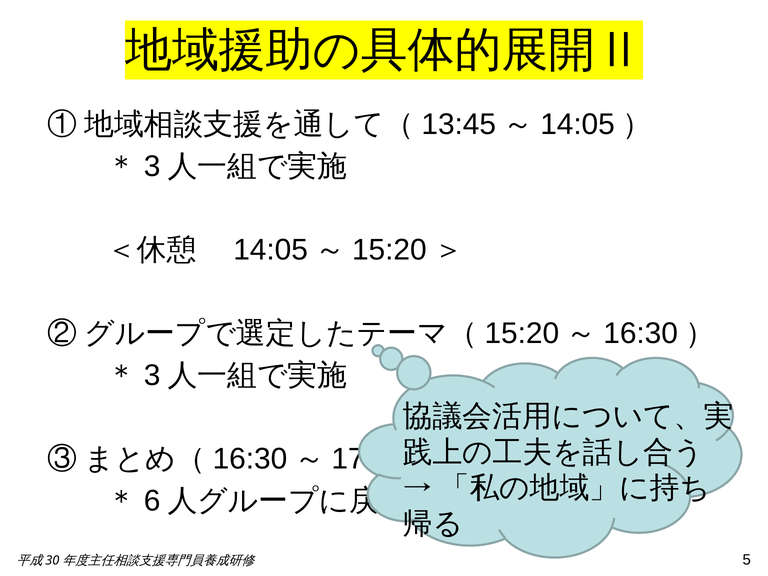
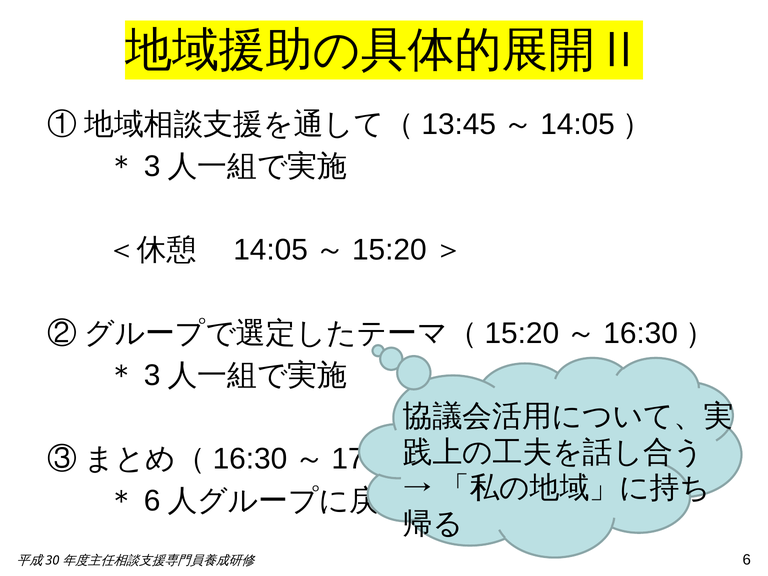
5 at (747, 560): 5 -> 6
